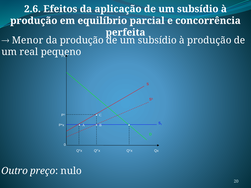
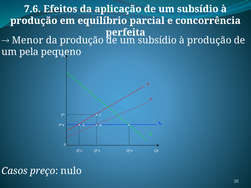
2.6: 2.6 -> 7.6
real: real -> pela
Outro: Outro -> Casos
